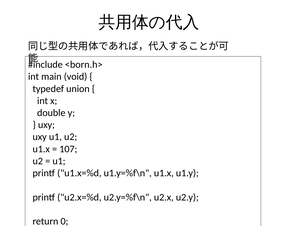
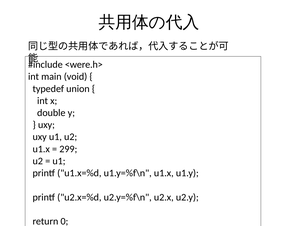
<born.h>: <born.h> -> <were.h>
107: 107 -> 299
